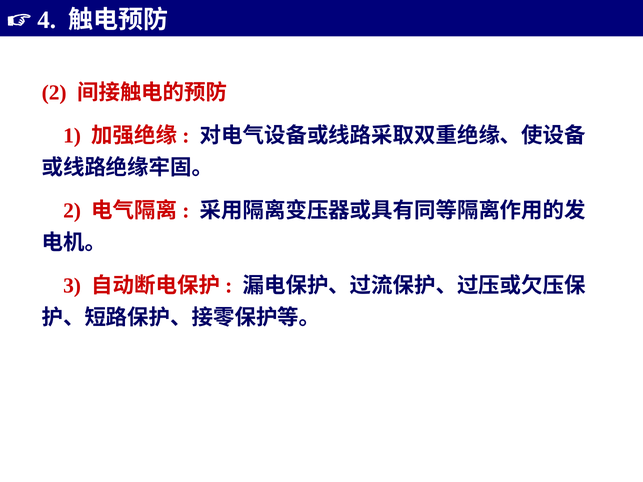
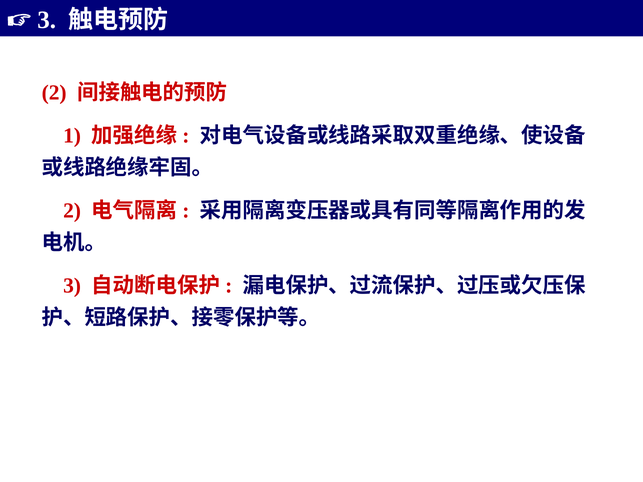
4 at (47, 20): 4 -> 3
